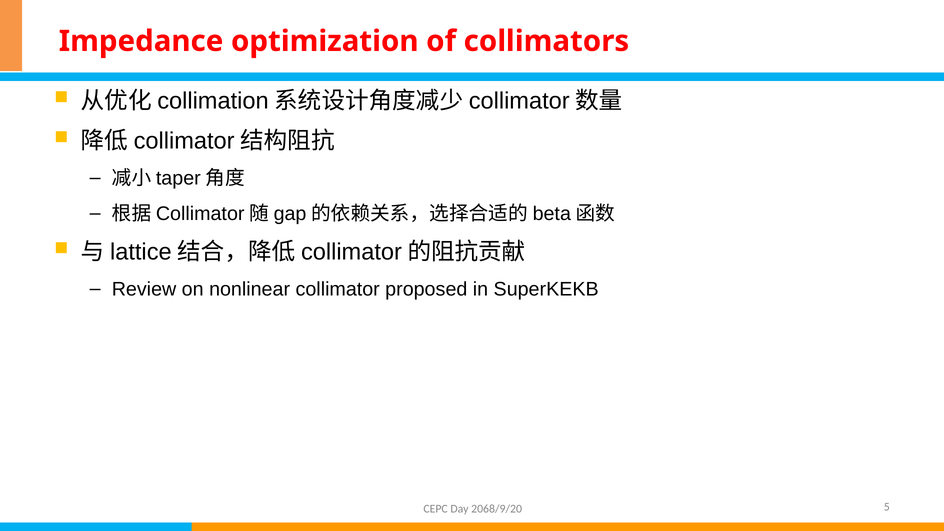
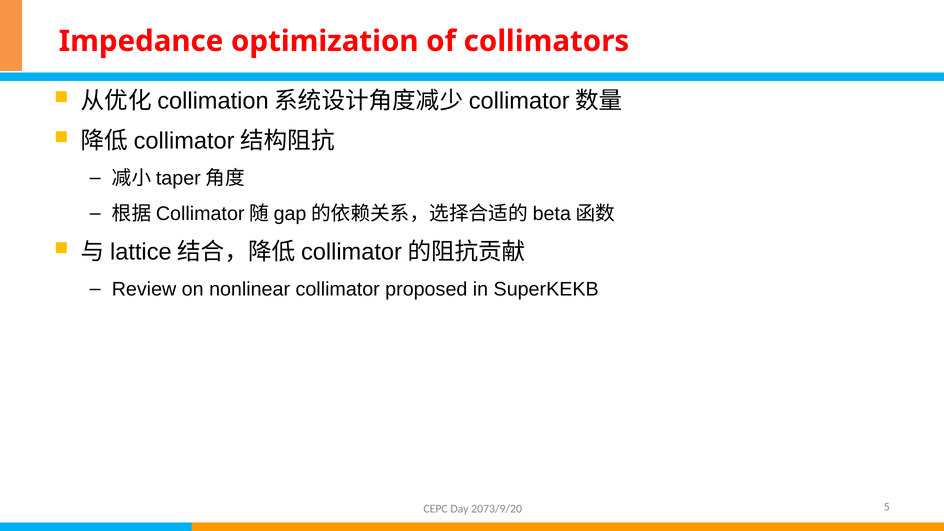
2068/9/20: 2068/9/20 -> 2073/9/20
